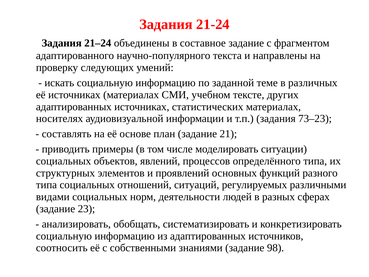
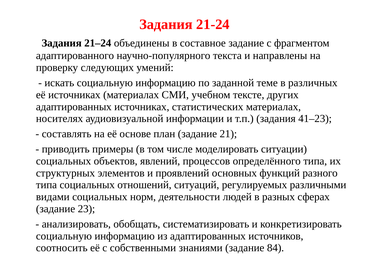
73–23: 73–23 -> 41–23
98: 98 -> 84
